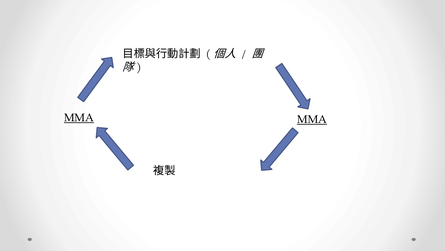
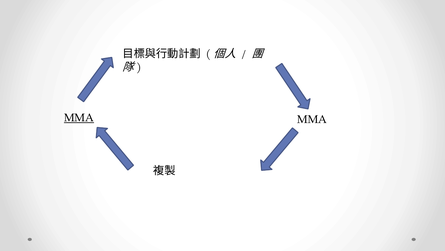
MMA at (312, 120) underline: present -> none
